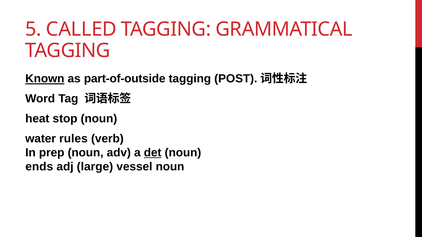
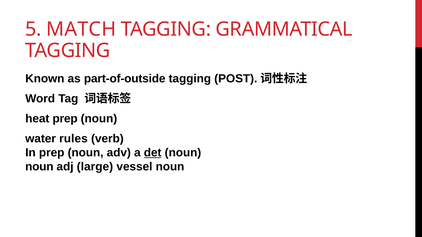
CALLED: CALLED -> MATCH
Known underline: present -> none
heat stop: stop -> prep
ends at (39, 167): ends -> noun
